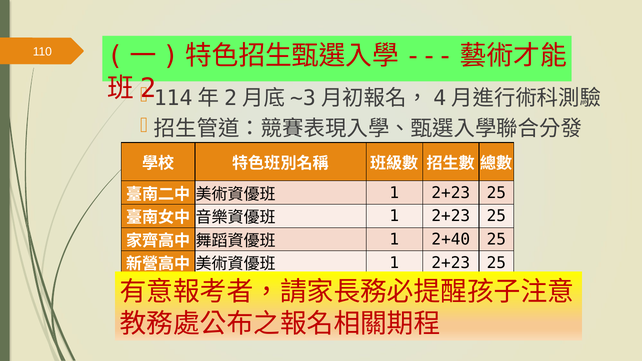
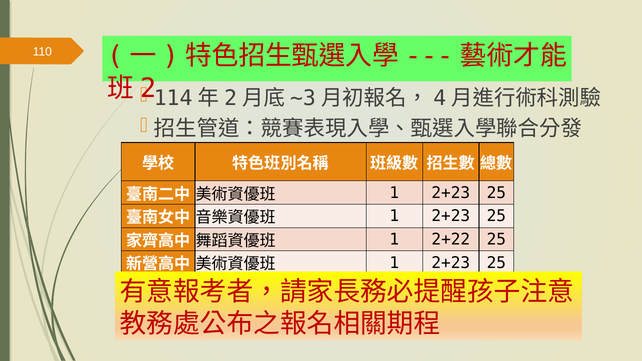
2+40: 2+40 -> 2+22
